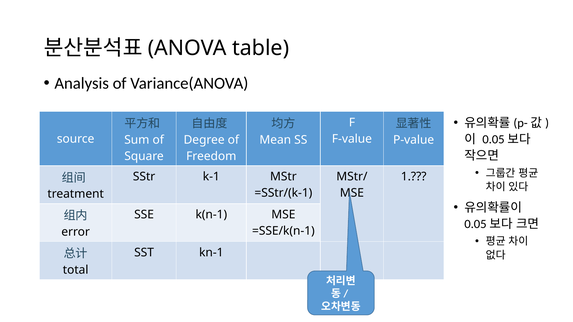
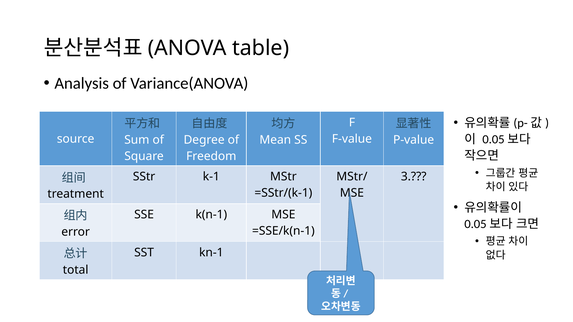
1: 1 -> 3
